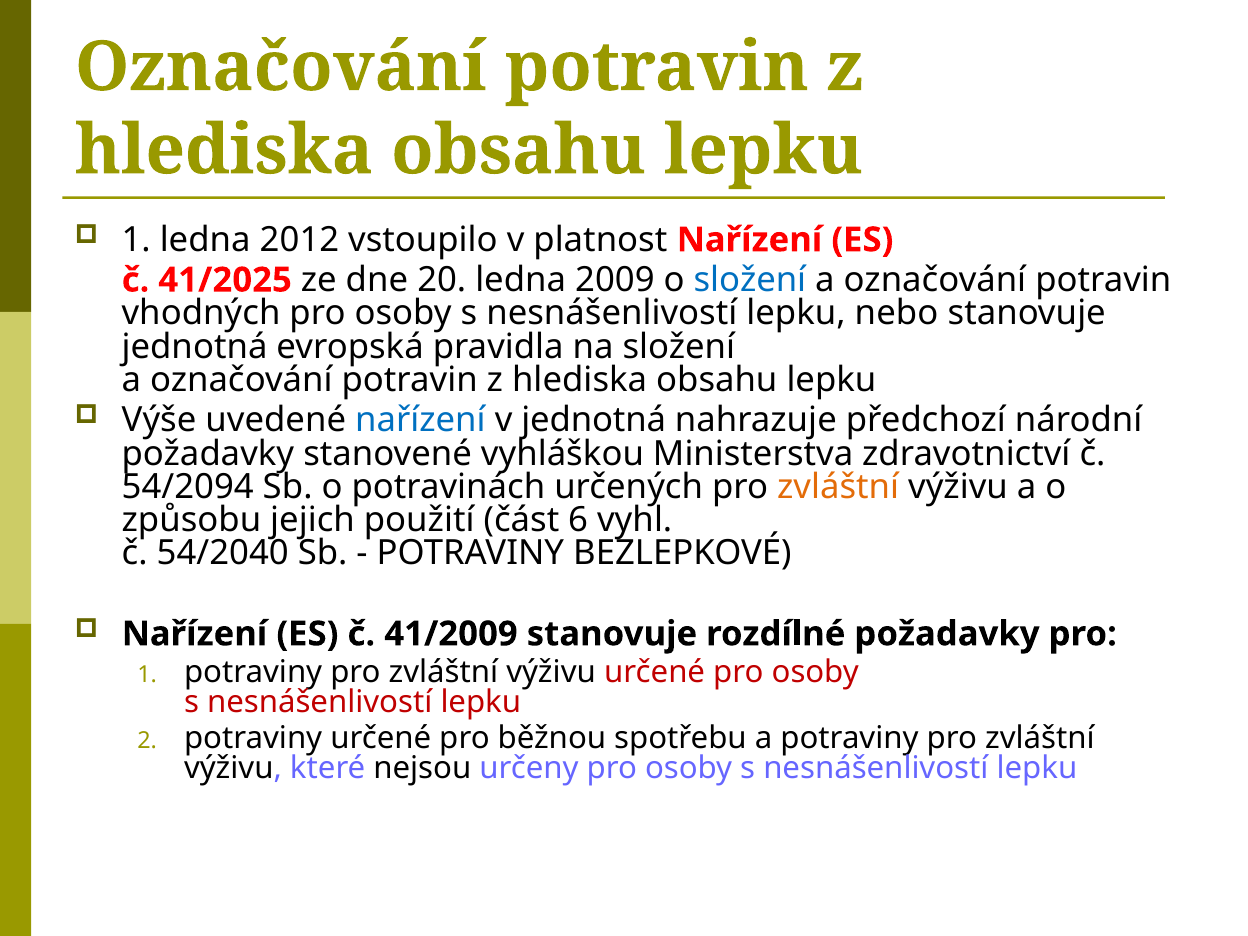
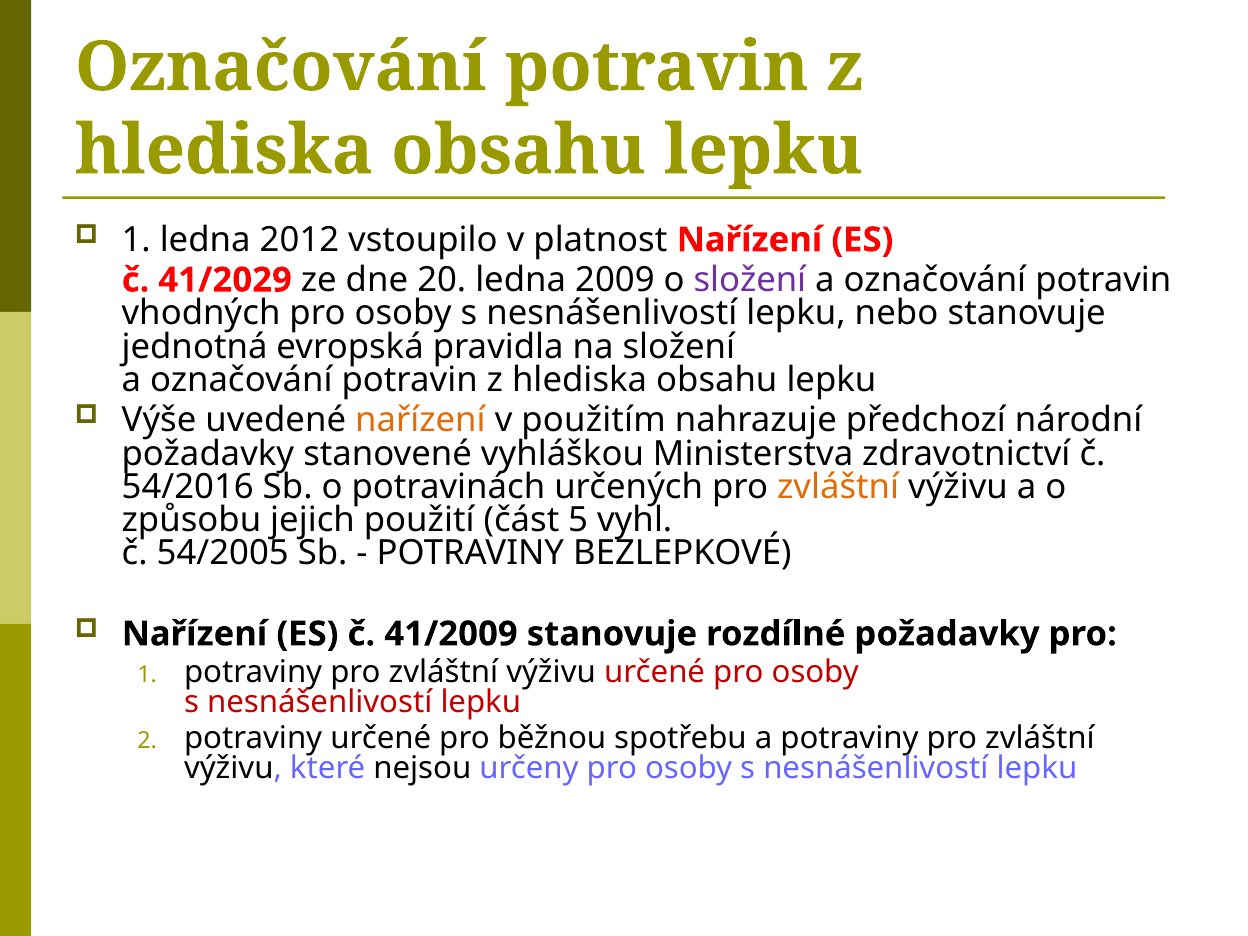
41/2025: 41/2025 -> 41/2029
složení at (750, 280) colour: blue -> purple
nařízení at (420, 420) colour: blue -> orange
v jednotná: jednotná -> použitím
54/2094: 54/2094 -> 54/2016
6: 6 -> 5
54/2040: 54/2040 -> 54/2005
